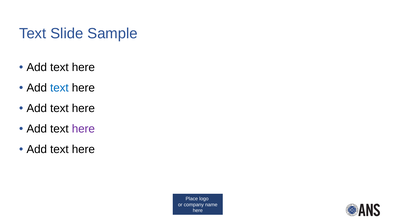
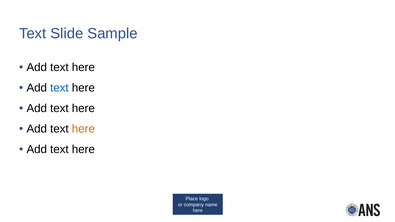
here at (83, 129) colour: purple -> orange
